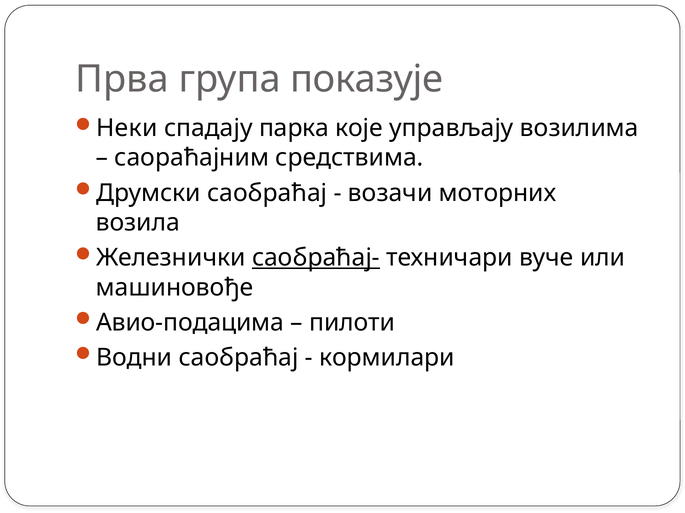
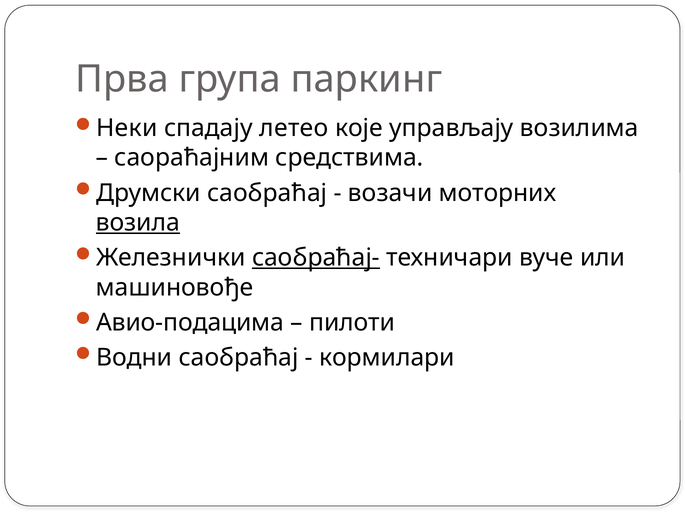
показује: показује -> паркинг
парка: парка -> летео
возила underline: none -> present
